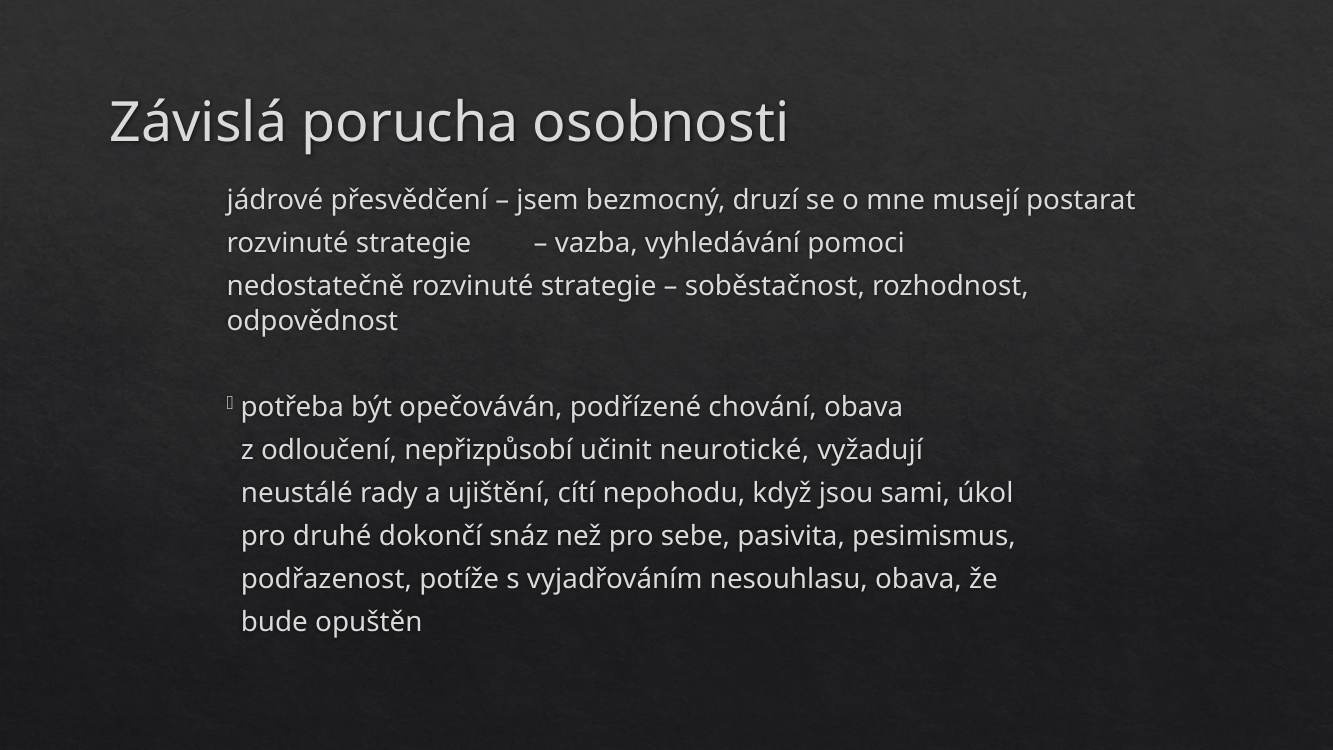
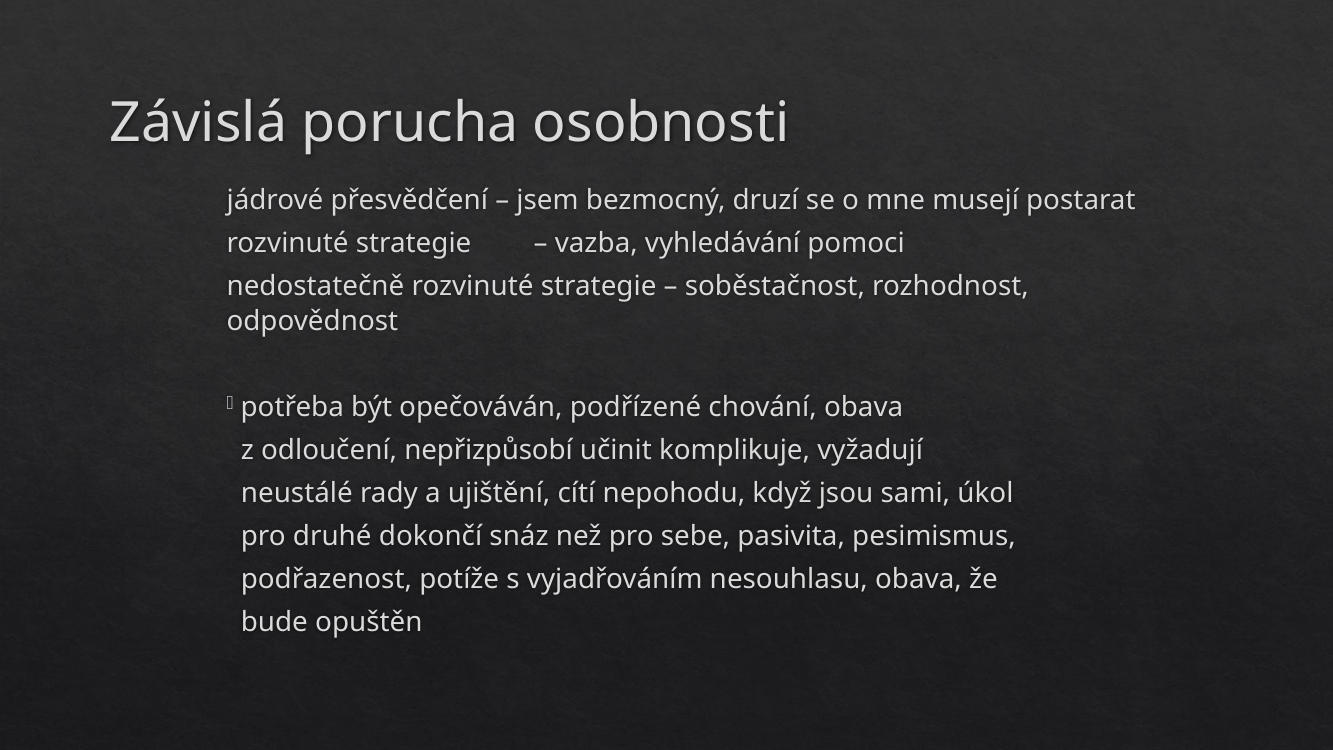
neurotické: neurotické -> komplikuje
